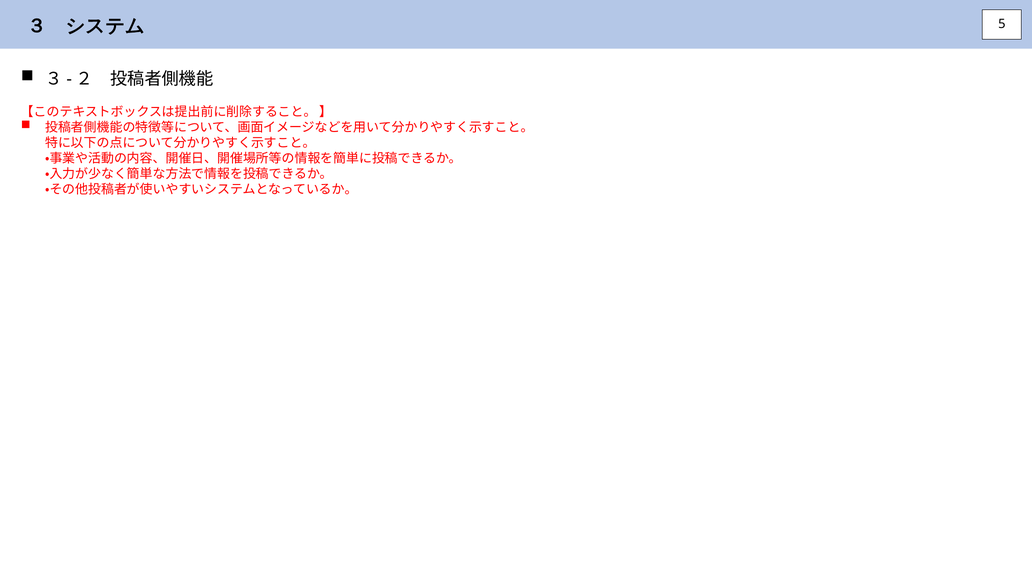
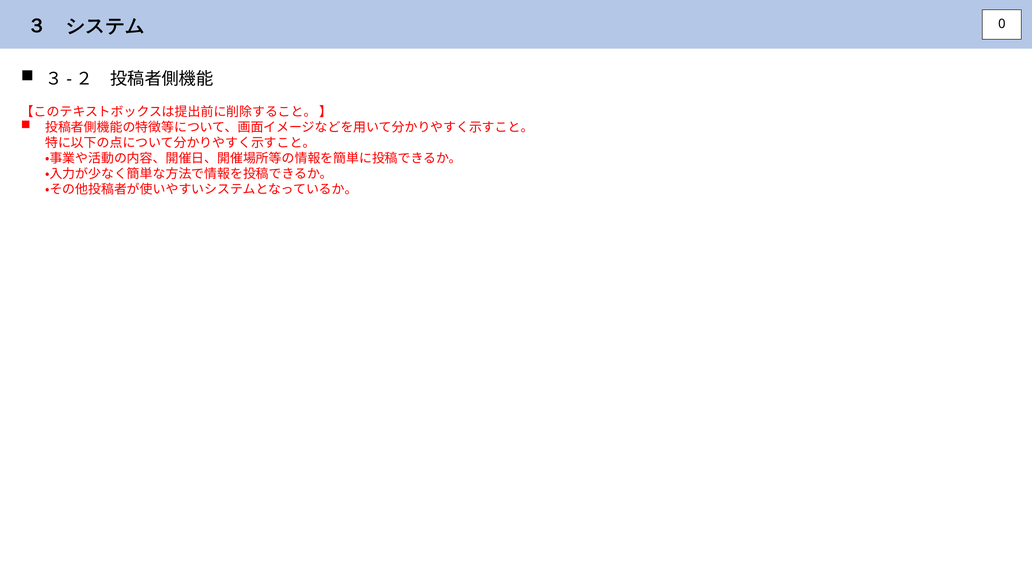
5: 5 -> 0
